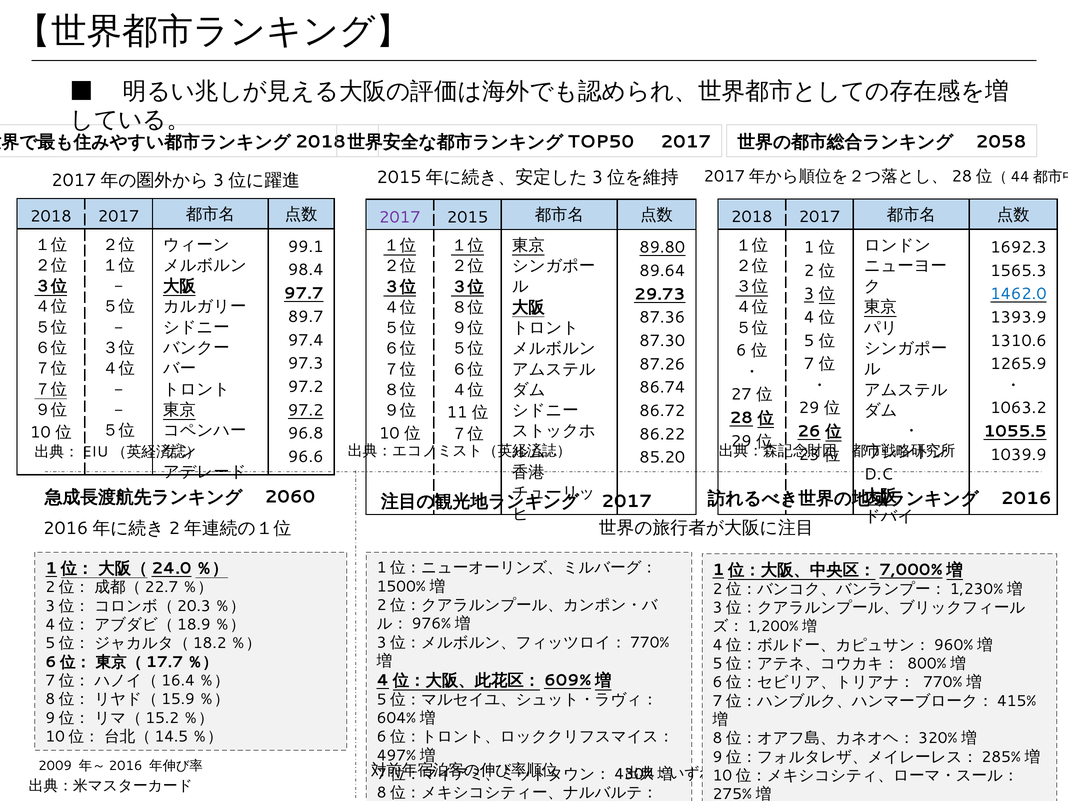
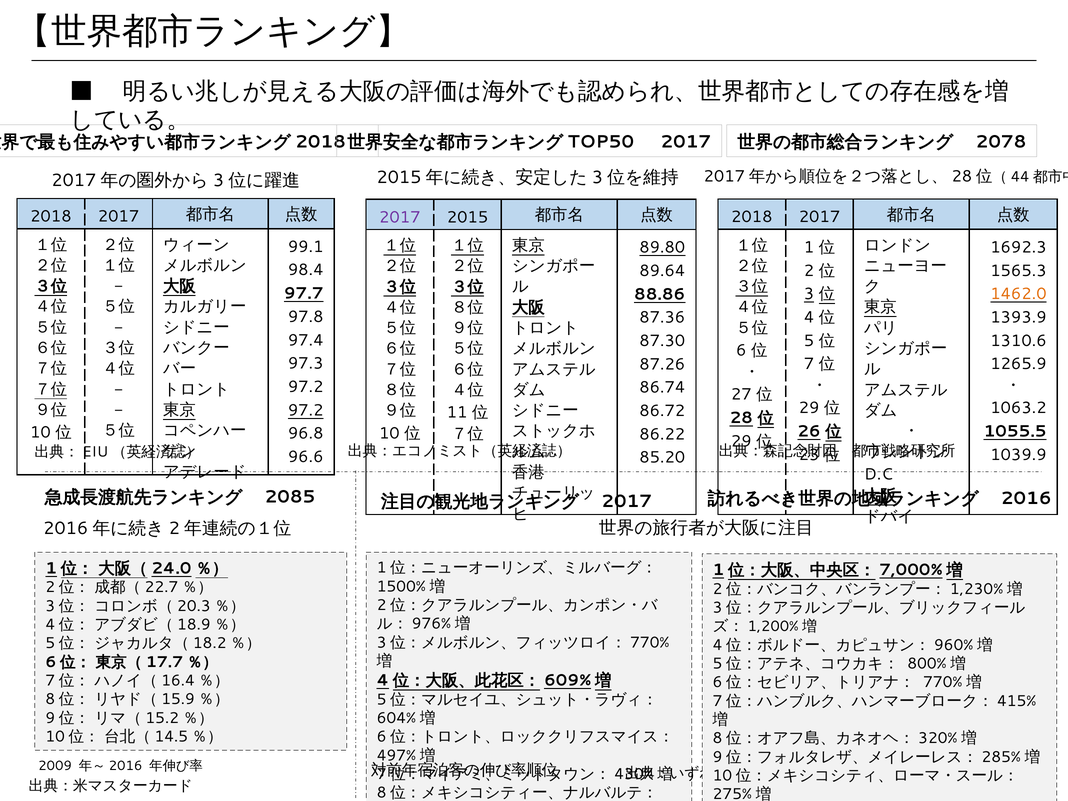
2058: 2058 -> 2078
29.73: 29.73 -> 88.86
1462.0 colour: blue -> orange
89.7: 89.7 -> 97.8
2060: 2060 -> 2085
